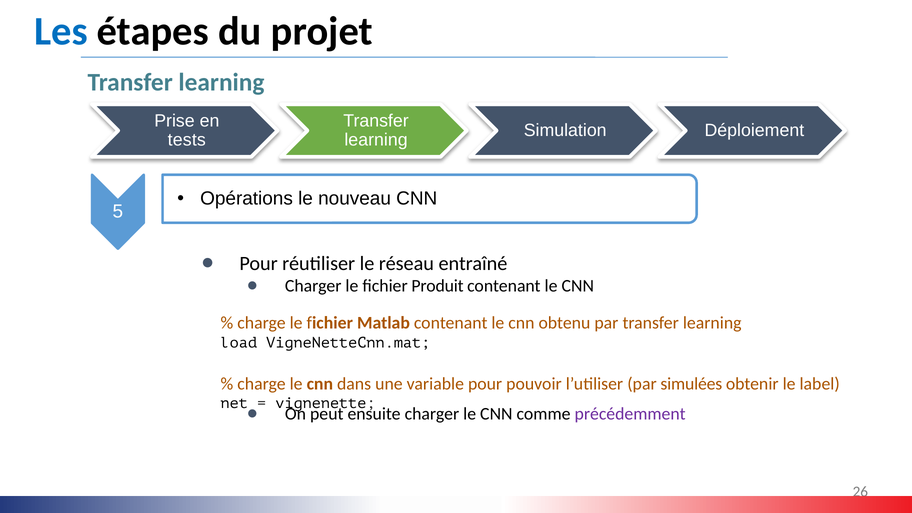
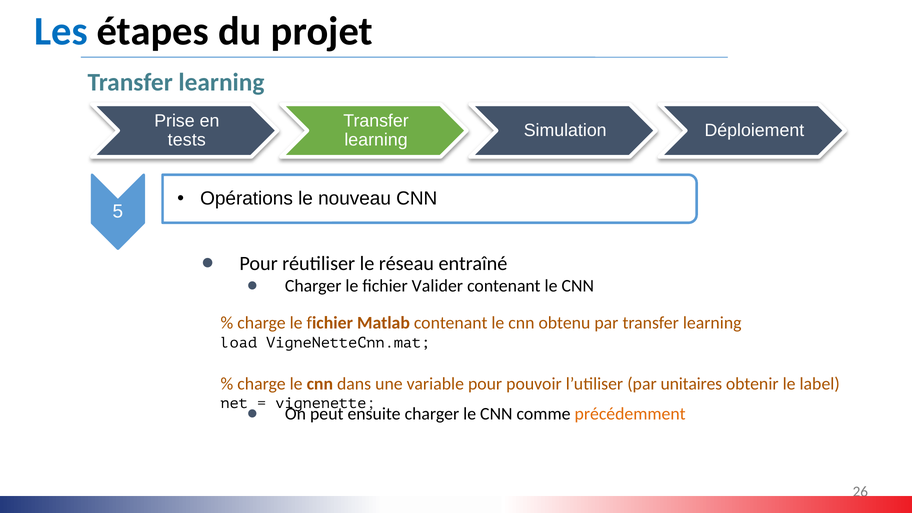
Produit: Produit -> Valider
simulées: simulées -> unitaires
précédemment colour: purple -> orange
